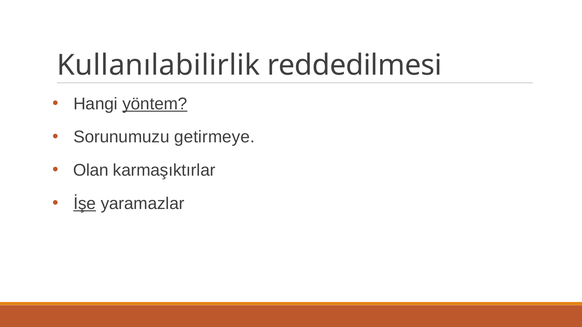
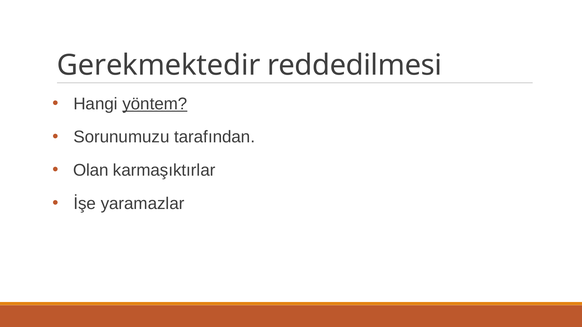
Kullanılabilirlik: Kullanılabilirlik -> Gerekmektedir
getirmeye: getirmeye -> tarafından
İşe underline: present -> none
